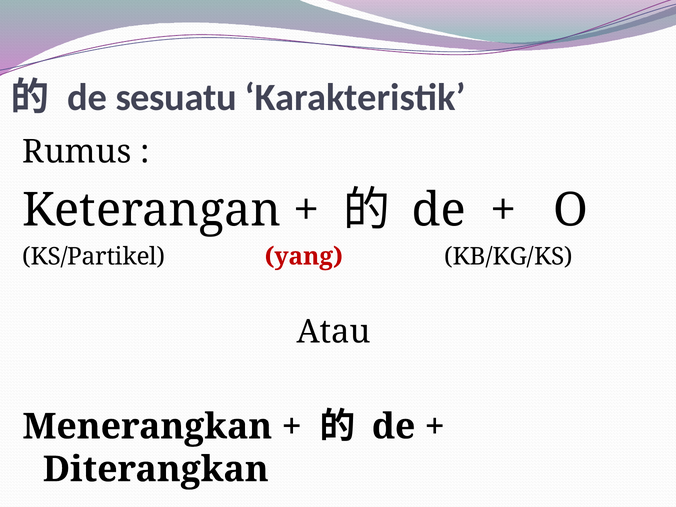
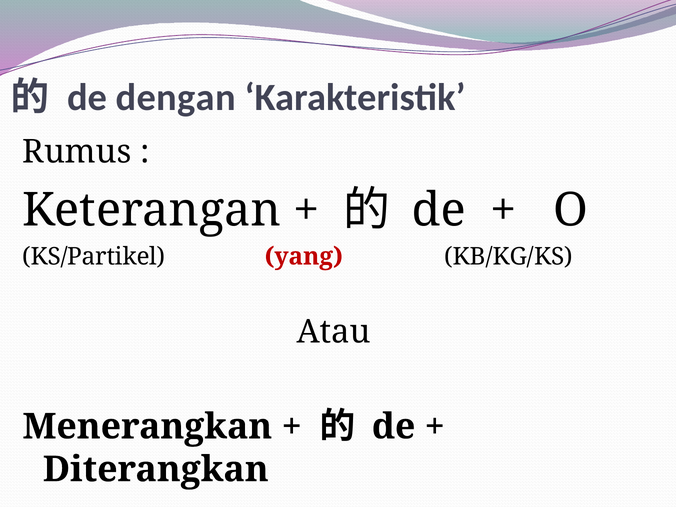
sesuatu: sesuatu -> dengan
